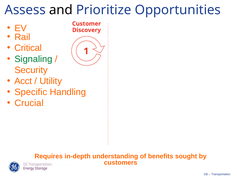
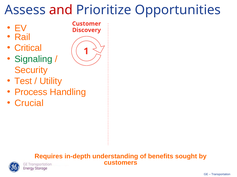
and colour: black -> red
Acct: Acct -> Test
Specific: Specific -> Process
